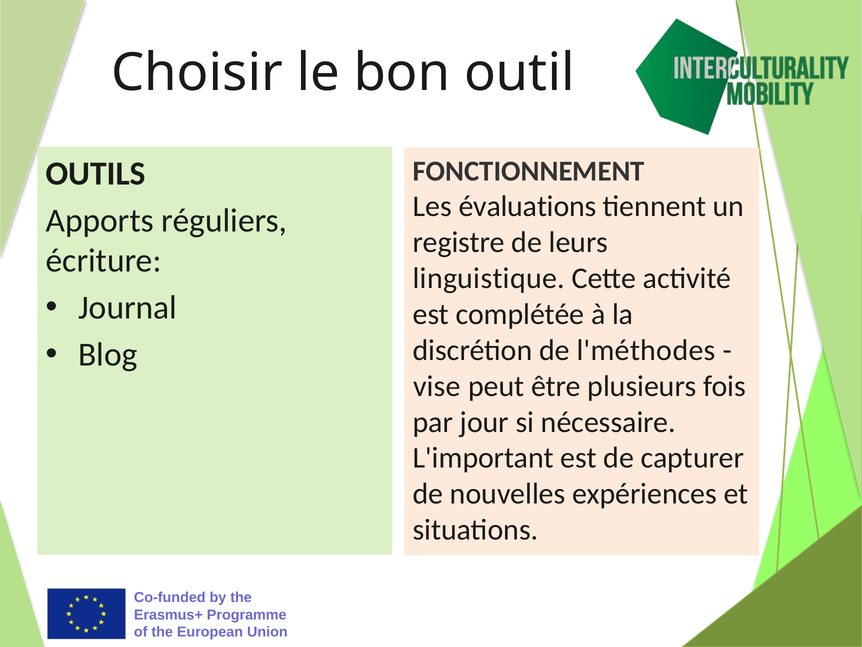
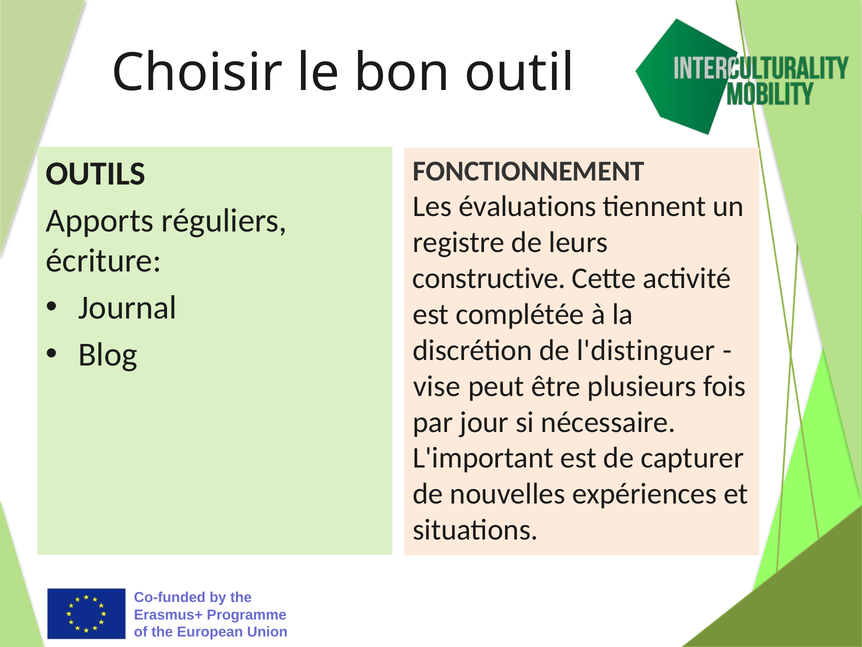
linguistique: linguistique -> constructive
l'méthodes: l'méthodes -> l'distinguer
